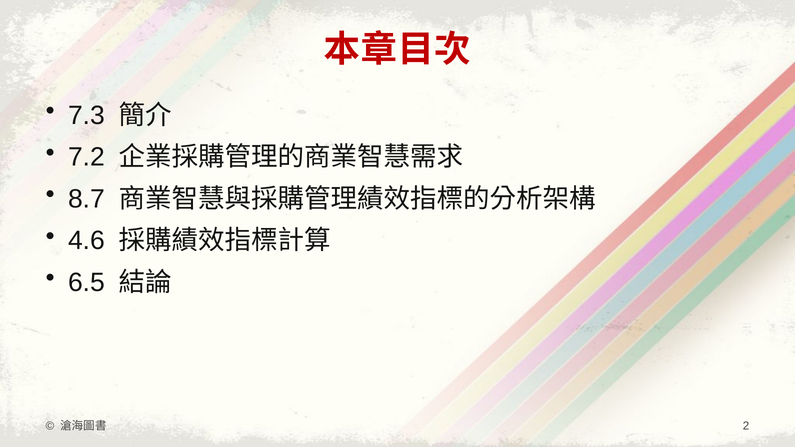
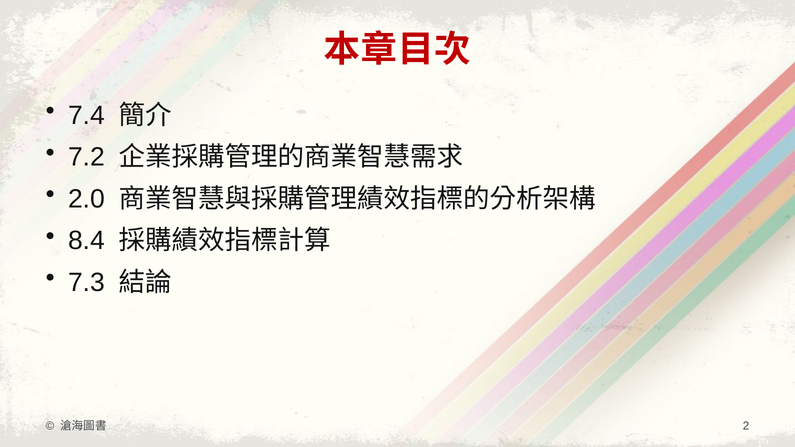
7.3: 7.3 -> 7.4
8.7: 8.7 -> 2.0
4.6: 4.6 -> 8.4
6.5: 6.5 -> 7.3
